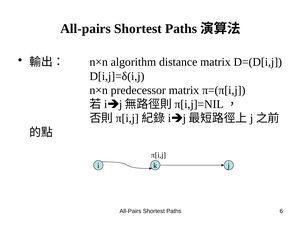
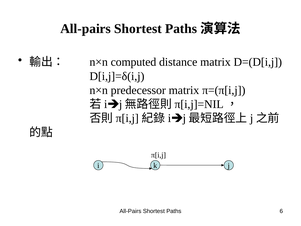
algorithm: algorithm -> computed
